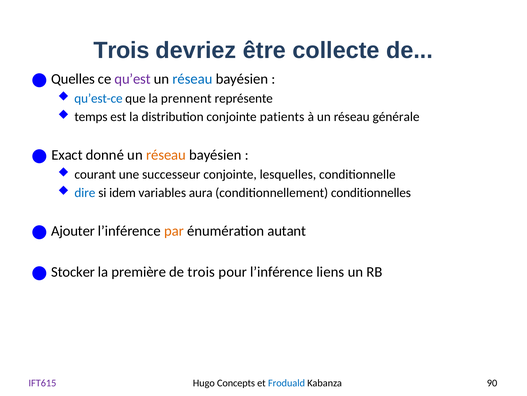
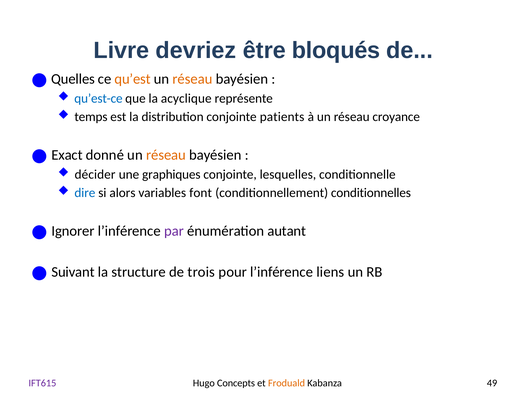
Trois at (121, 50): Trois -> Livre
collecte: collecte -> bloqués
qu’est colour: purple -> orange
réseau at (193, 79) colour: blue -> orange
prennent: prennent -> acyclique
générale: générale -> croyance
courant: courant -> décider
successeur: successeur -> graphiques
idem: idem -> alors
aura: aura -> font
Ajouter: Ajouter -> Ignorer
par colour: orange -> purple
Stocker: Stocker -> Suivant
première: première -> structure
Froduald colour: blue -> orange
90: 90 -> 49
